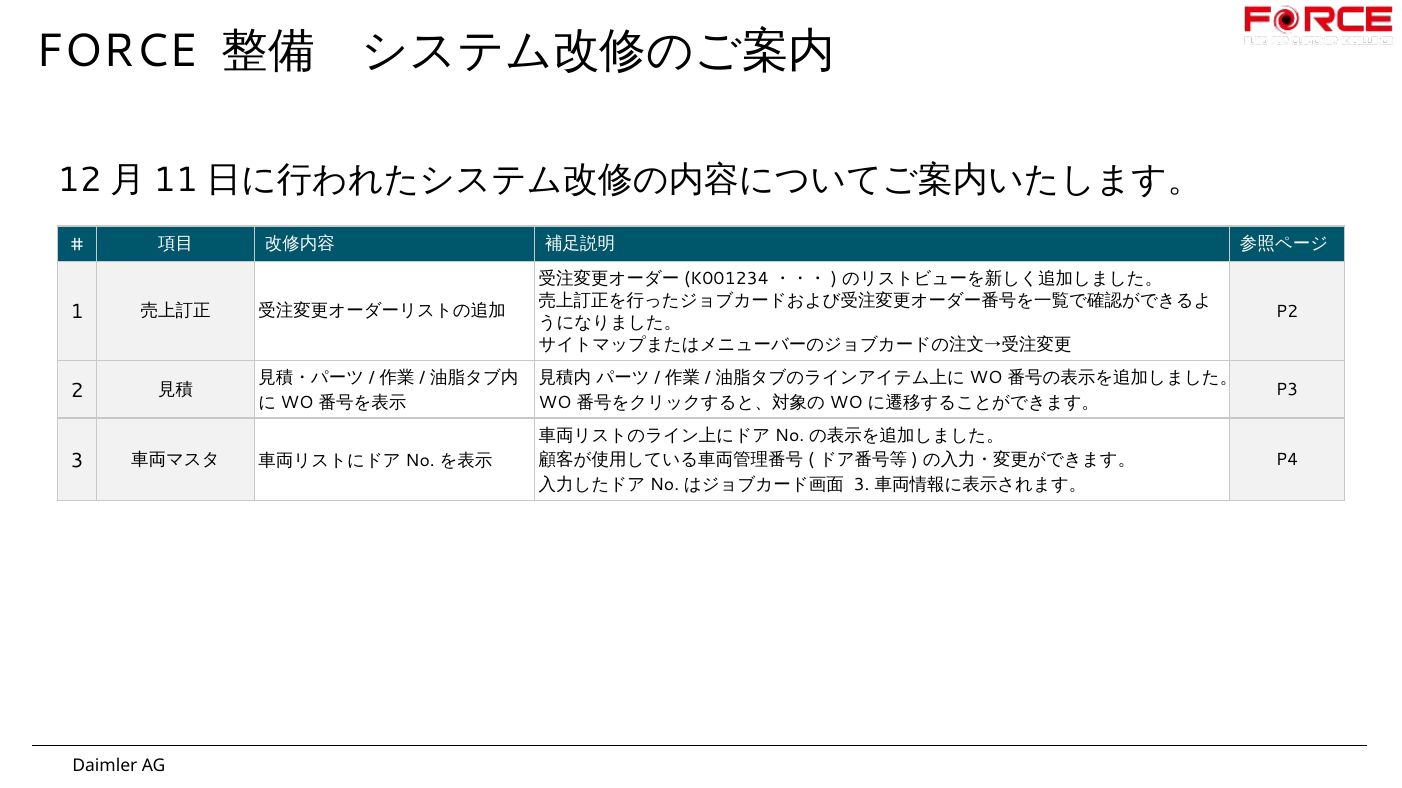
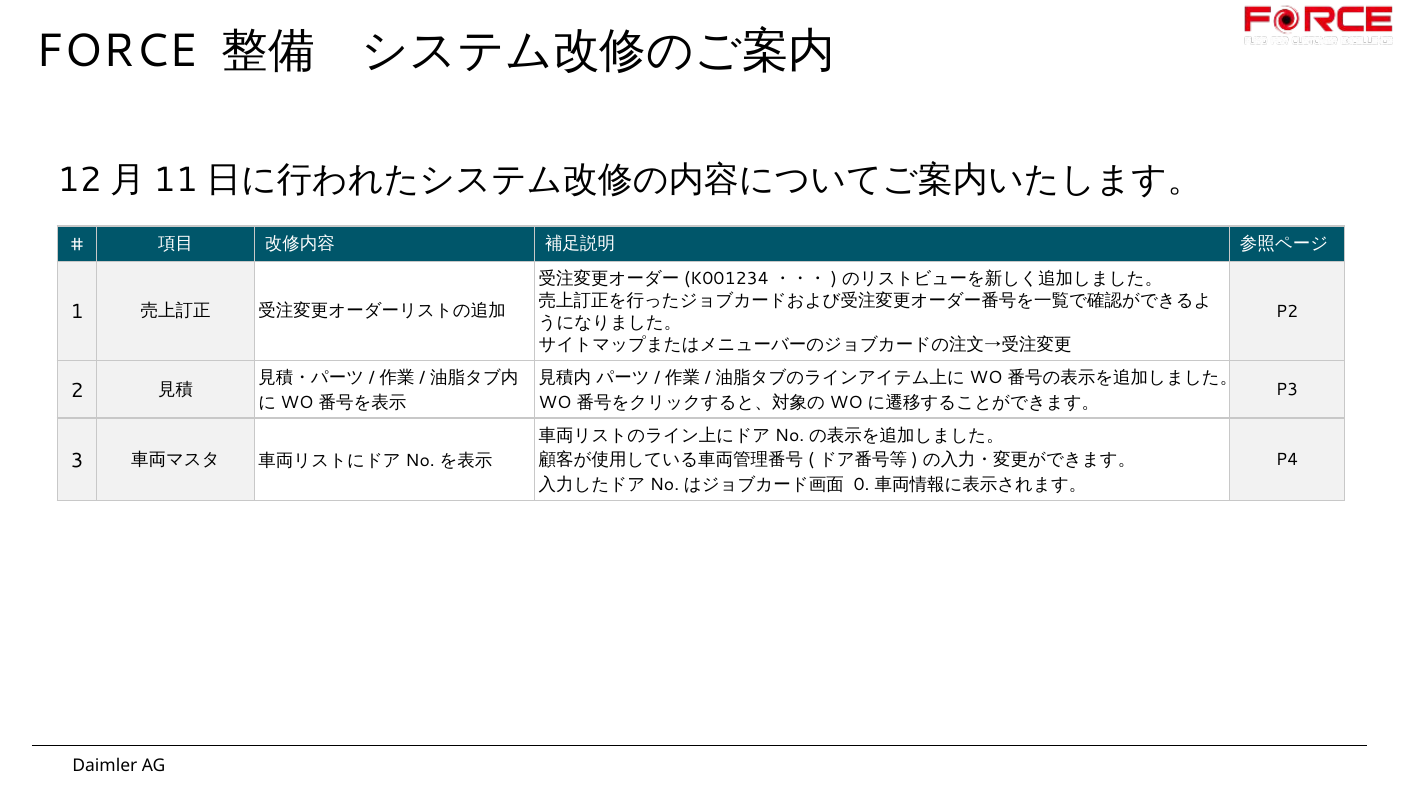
3 at (862, 485): 3 -> 0
